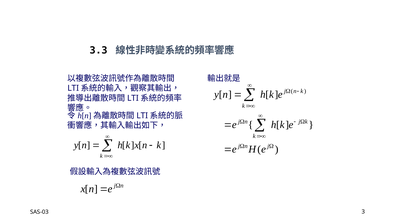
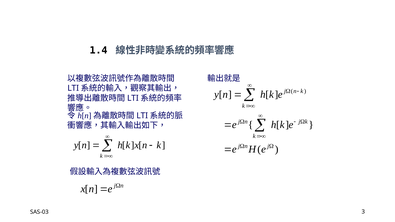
3.3: 3.3 -> 1.4
